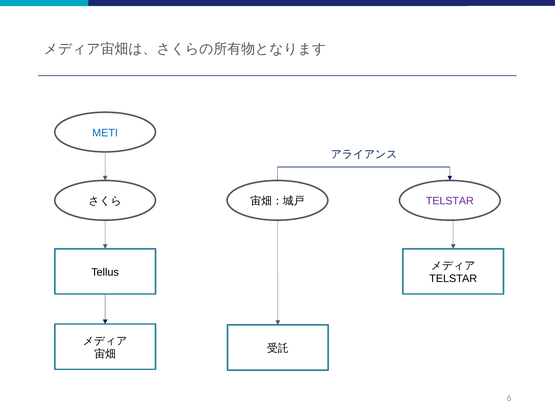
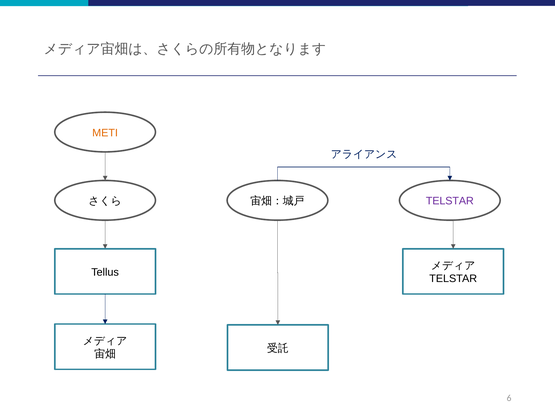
METI colour: blue -> orange
